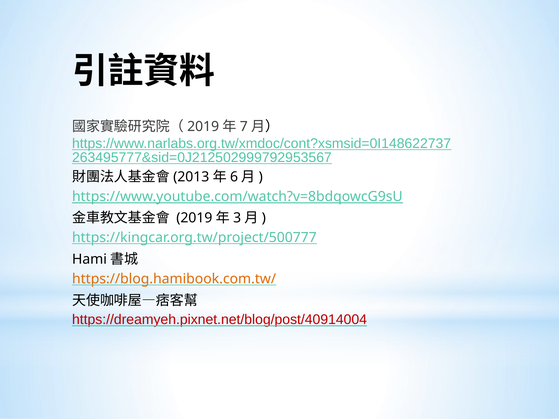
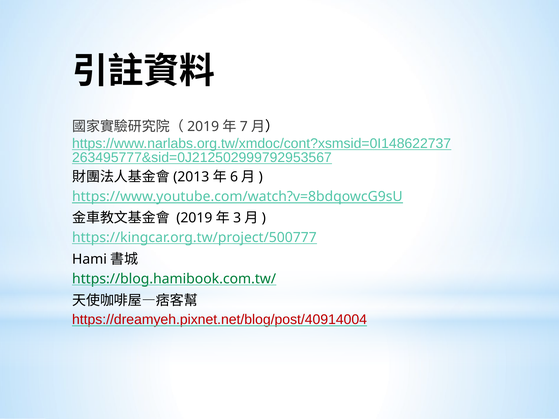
https://blog.hamibook.com.tw/ colour: orange -> green
